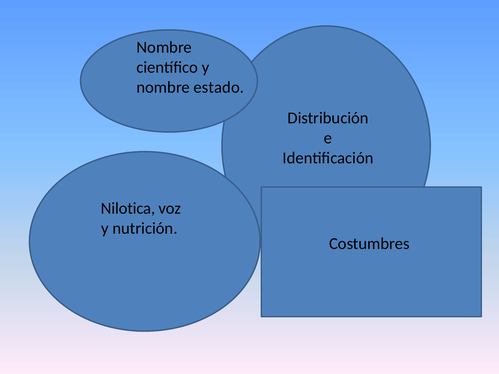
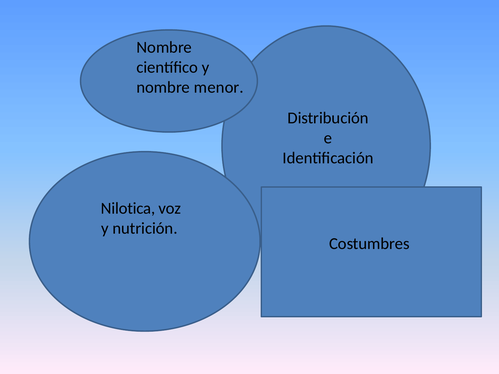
estado: estado -> menor
